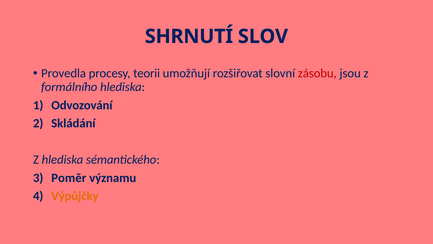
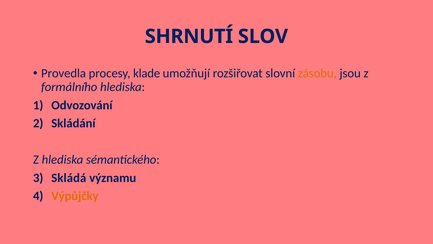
teorii: teorii -> klade
zásobu colour: red -> orange
Poměr: Poměr -> Skládá
